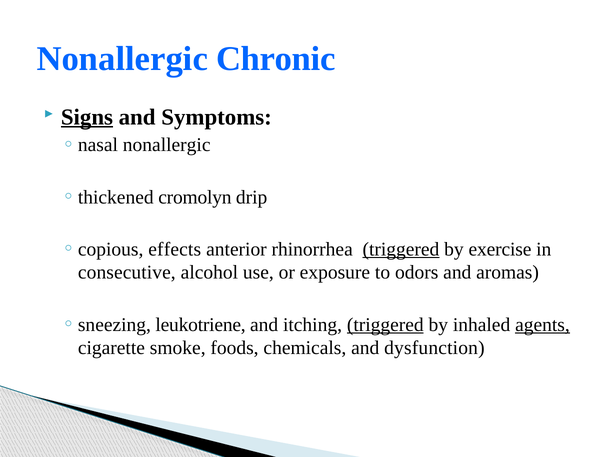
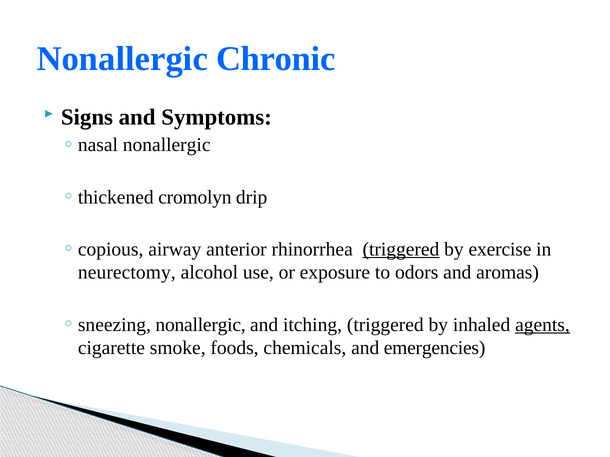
Signs underline: present -> none
effects: effects -> airway
consecutive: consecutive -> neurectomy
leukotriene at (201, 325): leukotriene -> nonallergic
triggered at (385, 325) underline: present -> none
dysfunction: dysfunction -> emergencies
